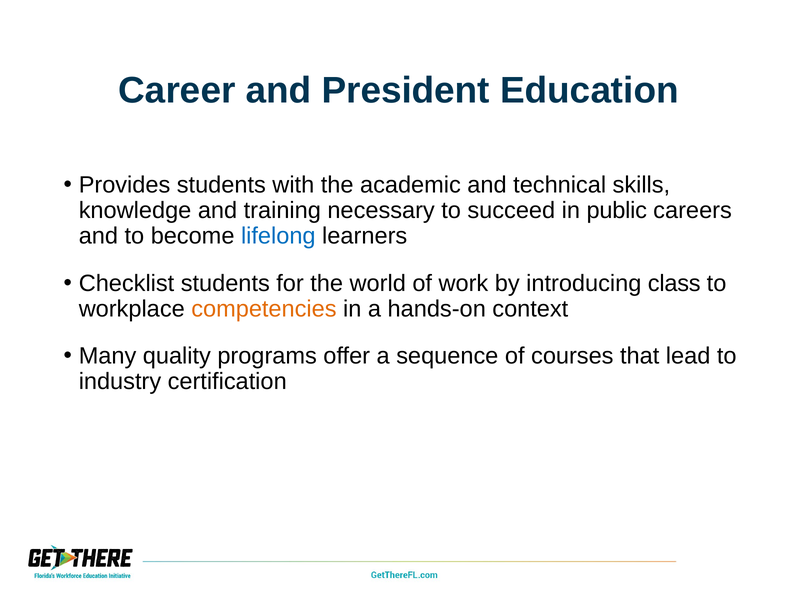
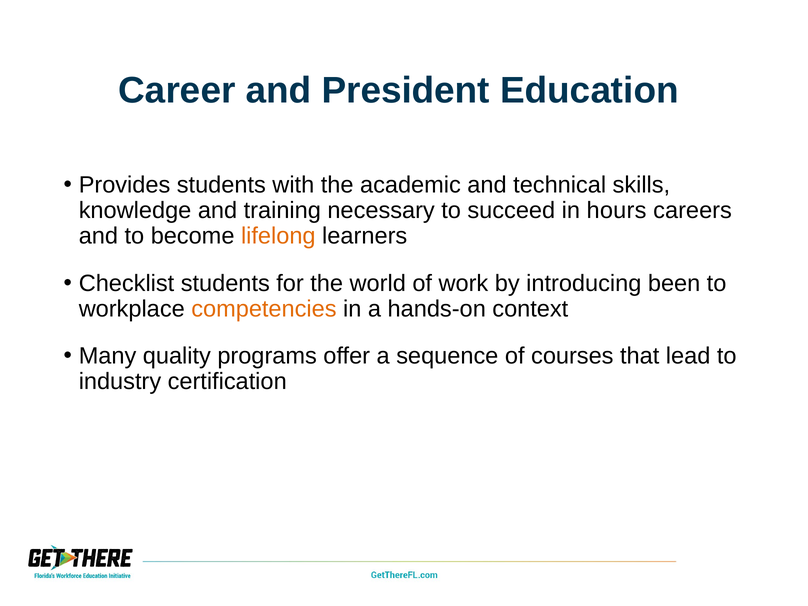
public: public -> hours
lifelong colour: blue -> orange
class: class -> been
